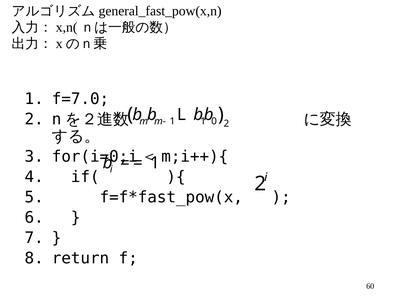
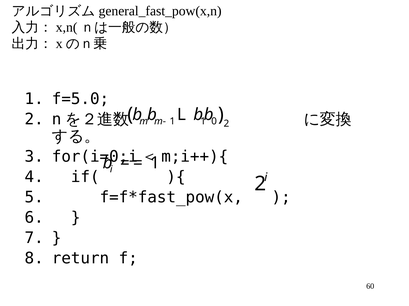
f=7.0: f=7.0 -> f=5.0
